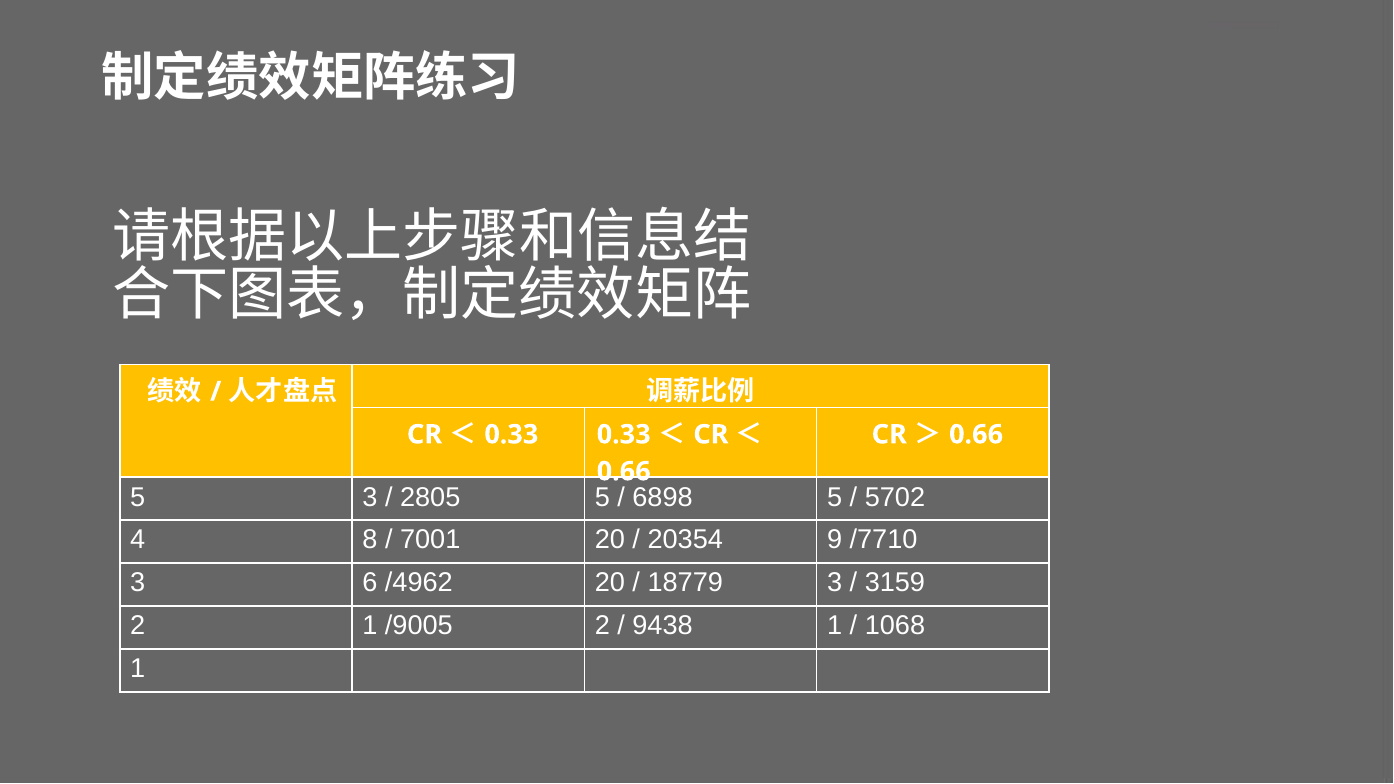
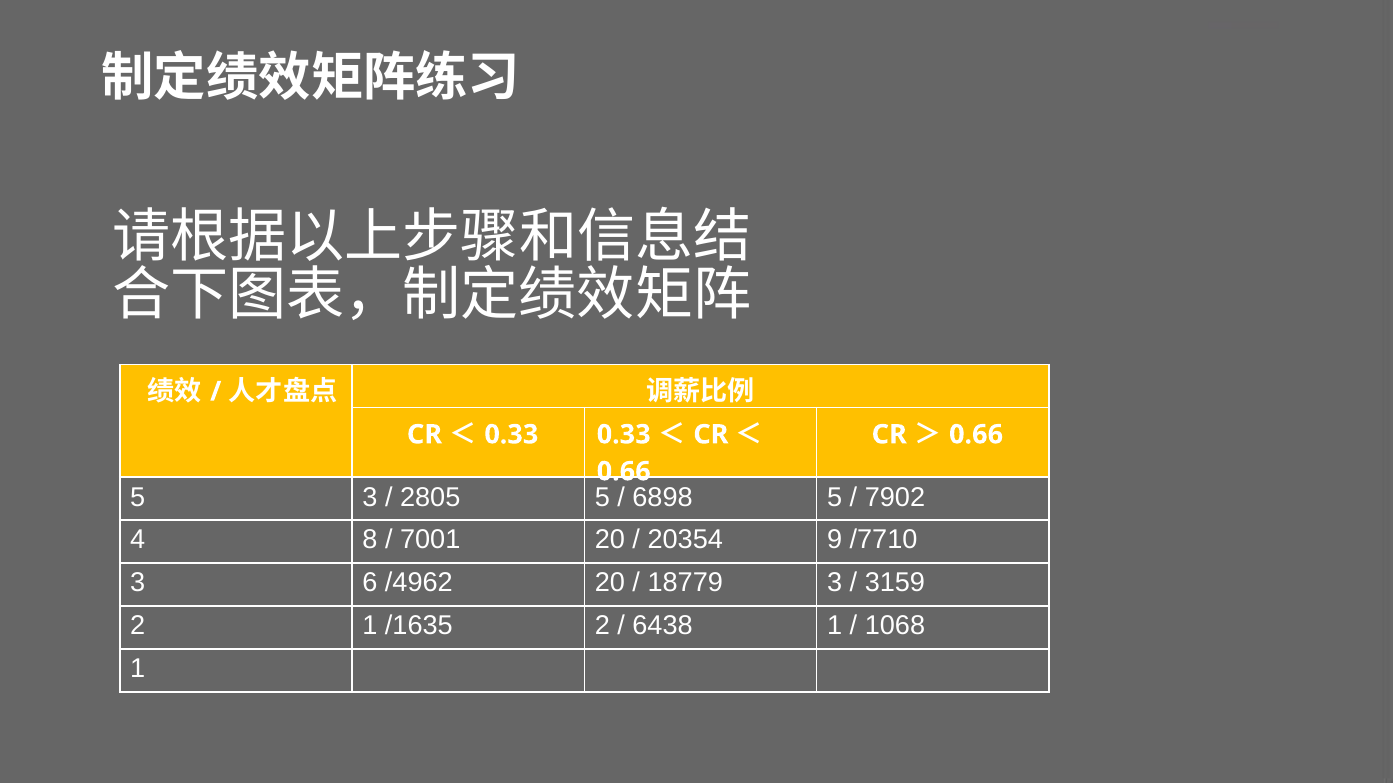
5702: 5702 -> 7902
/9005: /9005 -> /1635
9438: 9438 -> 6438
